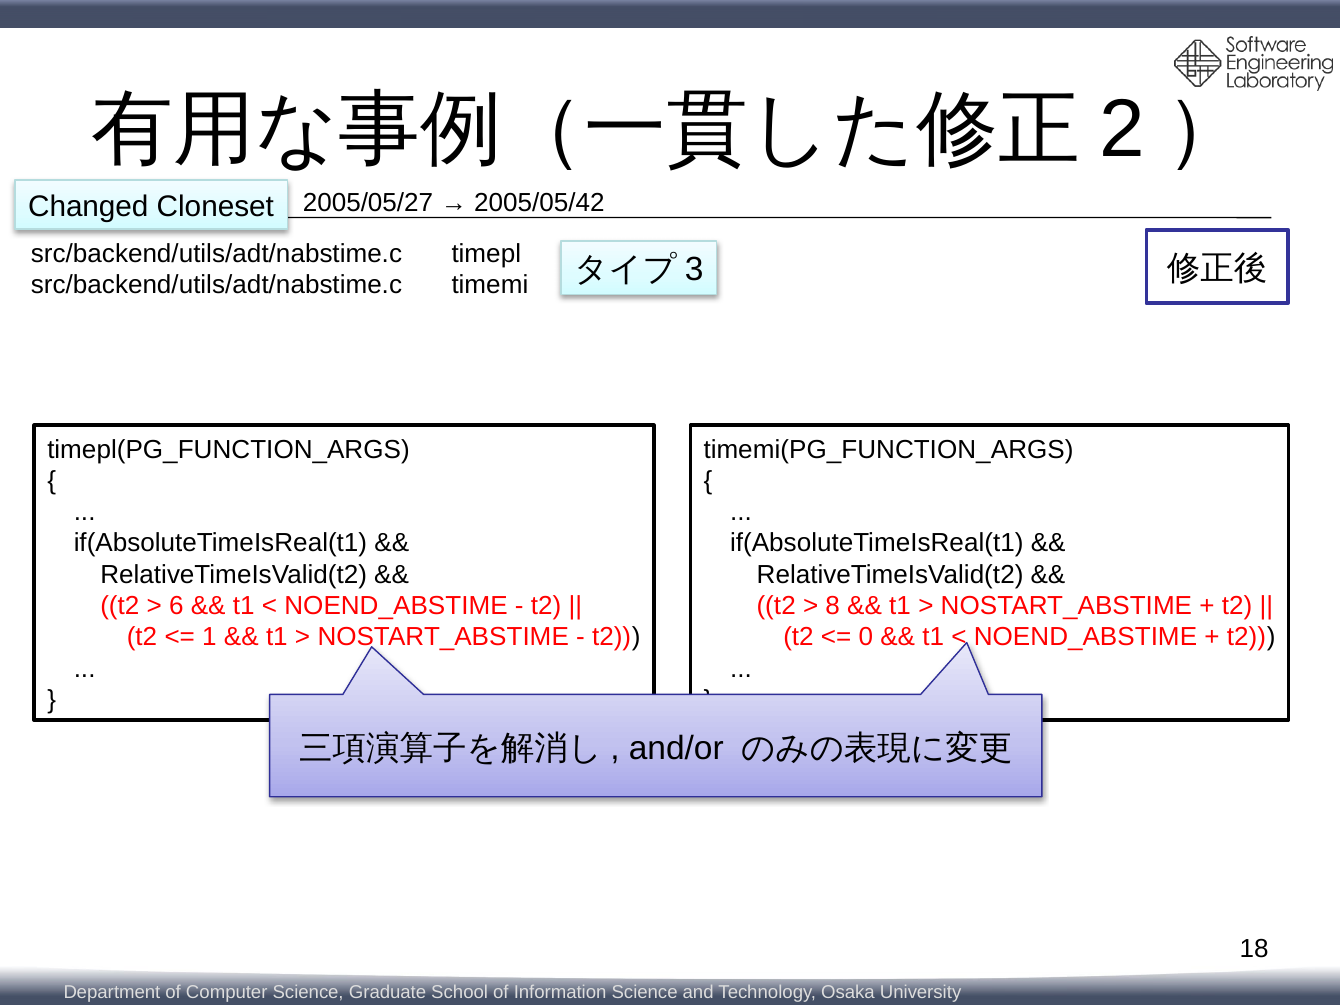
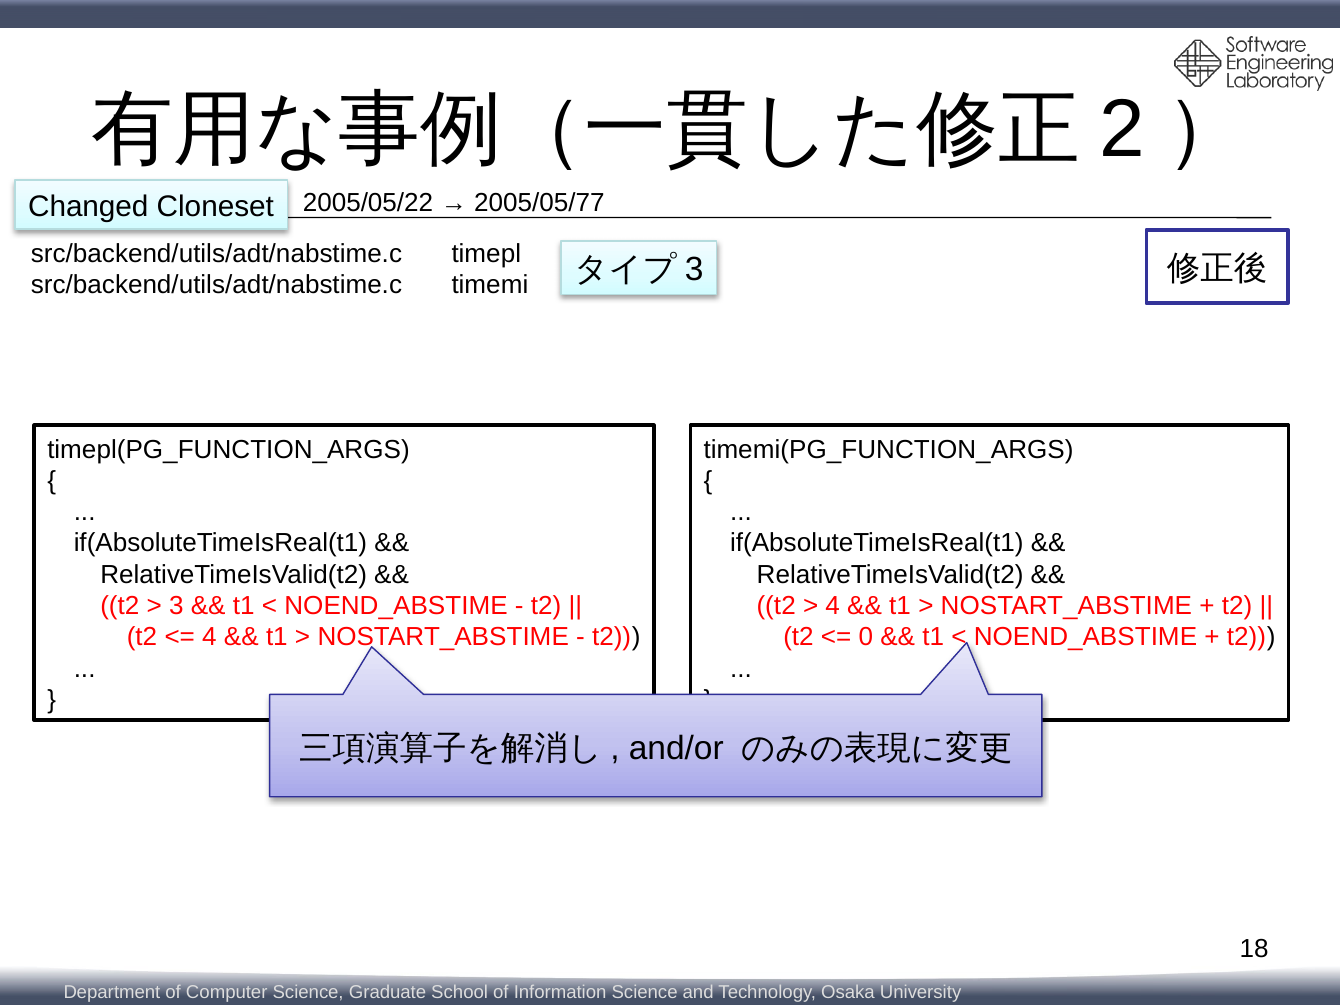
2005/05/27: 2005/05/27 -> 2005/05/22
2005/05/42: 2005/05/42 -> 2005/05/77
6: 6 -> 3
8 at (833, 606): 8 -> 4
1 at (209, 637): 1 -> 4
